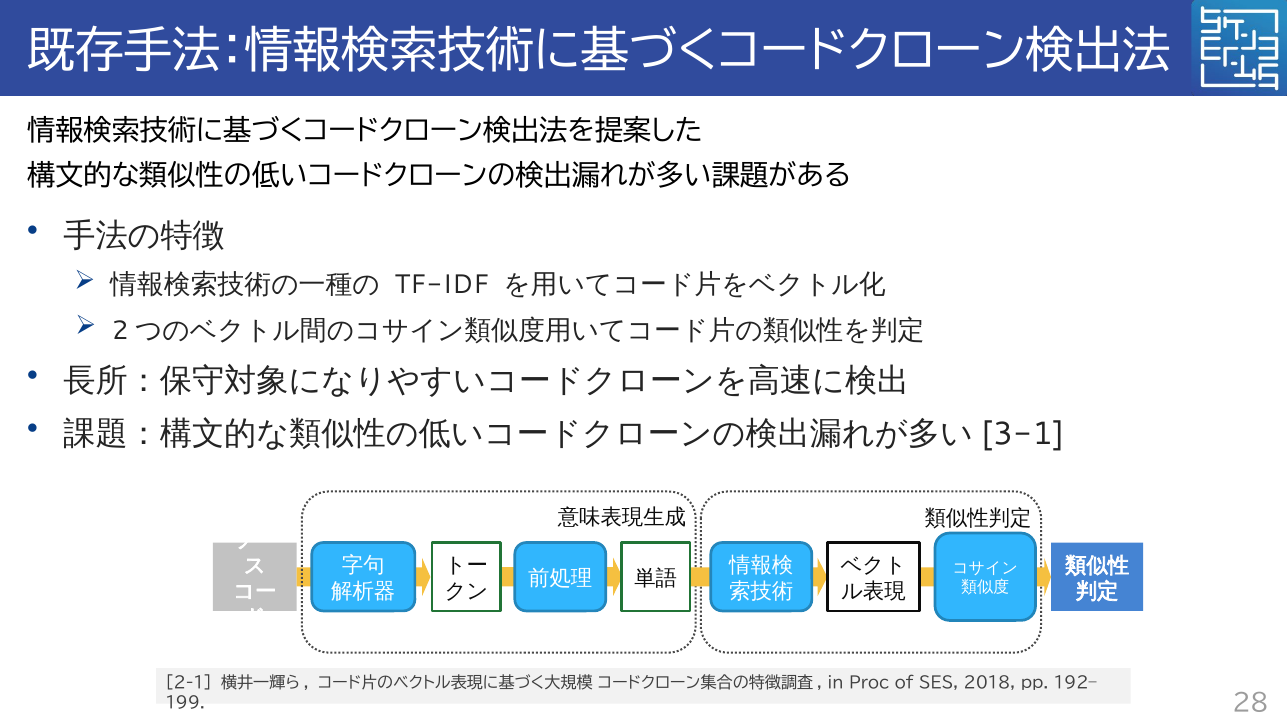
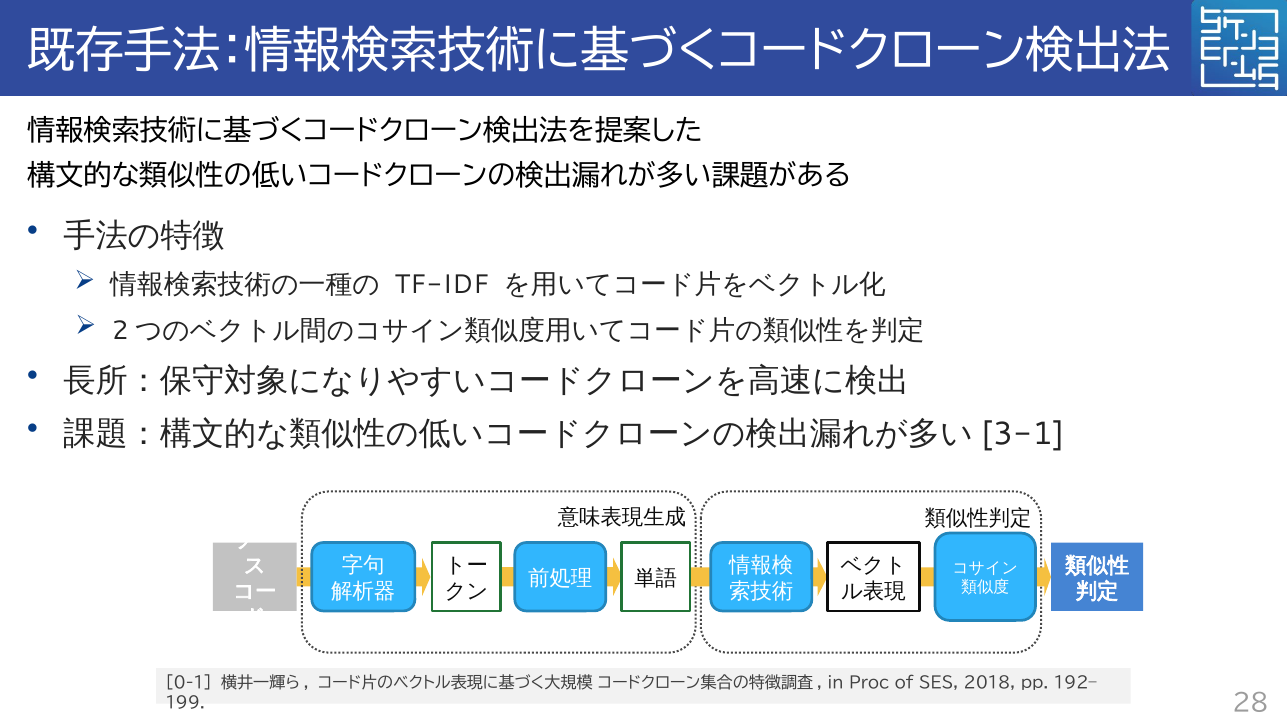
2-1: 2-1 -> 0-1
